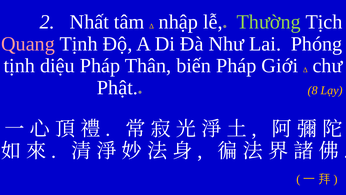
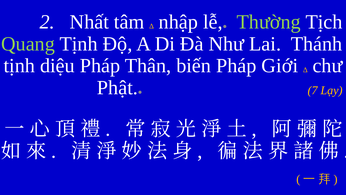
Quang colour: pink -> light green
Phóng: Phóng -> Thánh
8: 8 -> 7
